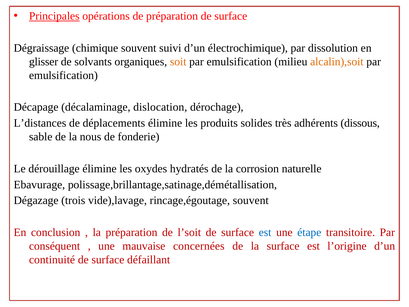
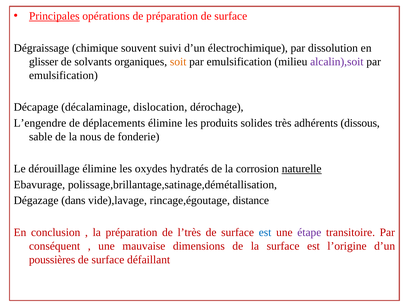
alcalin),soit colour: orange -> purple
L’distances: L’distances -> L’engendre
naturelle underline: none -> present
trois: trois -> dans
rincage,égoutage souvent: souvent -> distance
l’soit: l’soit -> l’très
étape colour: blue -> purple
concernées: concernées -> dimensions
continuité: continuité -> poussières
